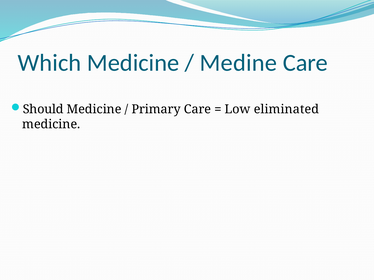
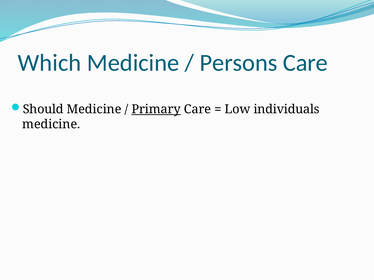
Medine: Medine -> Persons
Primary underline: none -> present
eliminated: eliminated -> individuals
